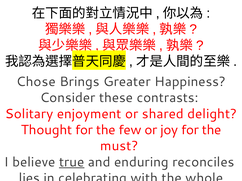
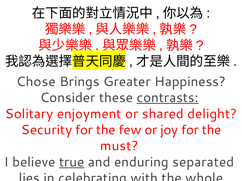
contrasts underline: none -> present
Thought: Thought -> Security
reconciles: reconciles -> separated
